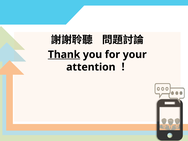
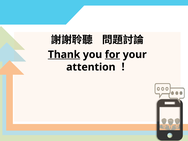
for underline: none -> present
